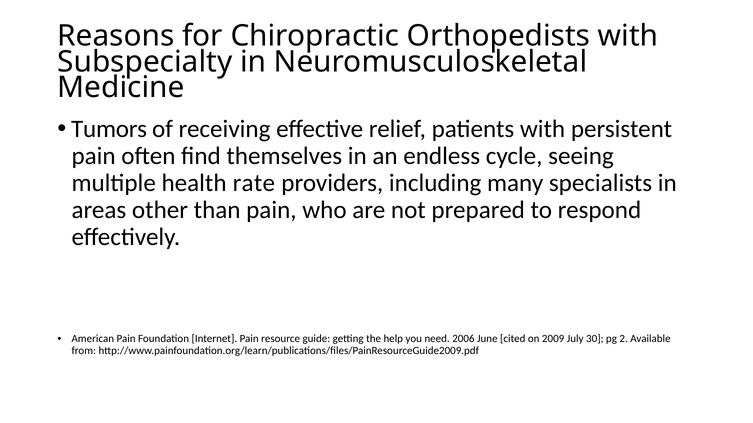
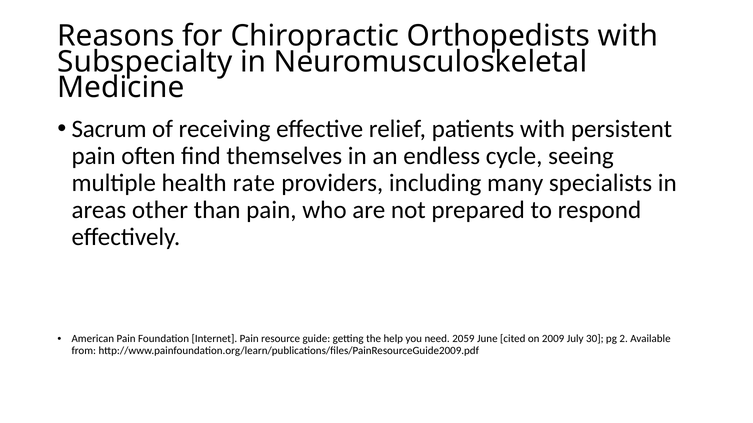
Tumors: Tumors -> Sacrum
2006: 2006 -> 2059
